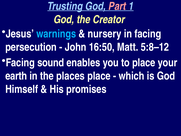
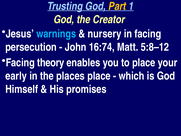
Part colour: pink -> yellow
16:50: 16:50 -> 16:74
sound: sound -> theory
earth: earth -> early
